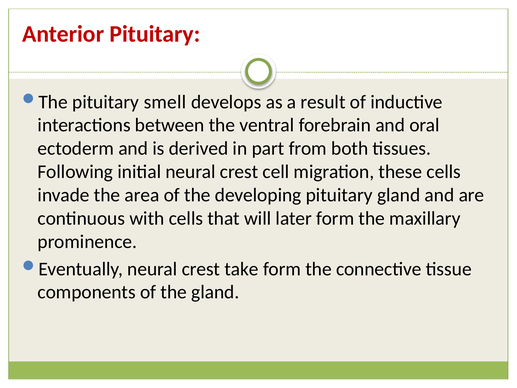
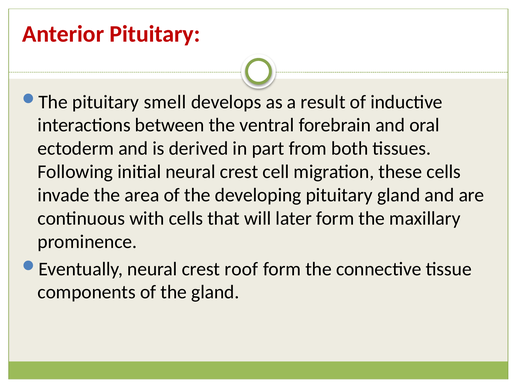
take: take -> roof
